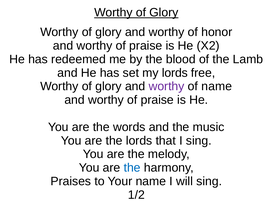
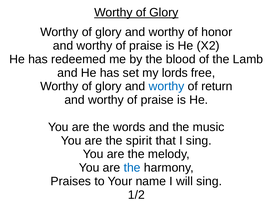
worthy at (167, 86) colour: purple -> blue
of name: name -> return
the lords: lords -> spirit
